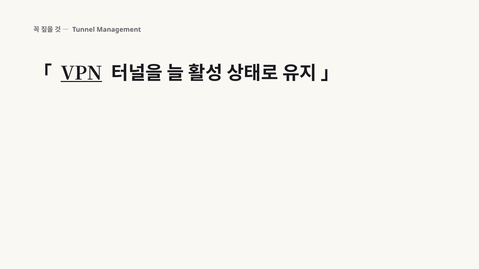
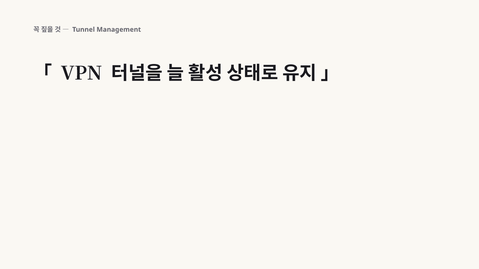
VPN underline: present -> none
